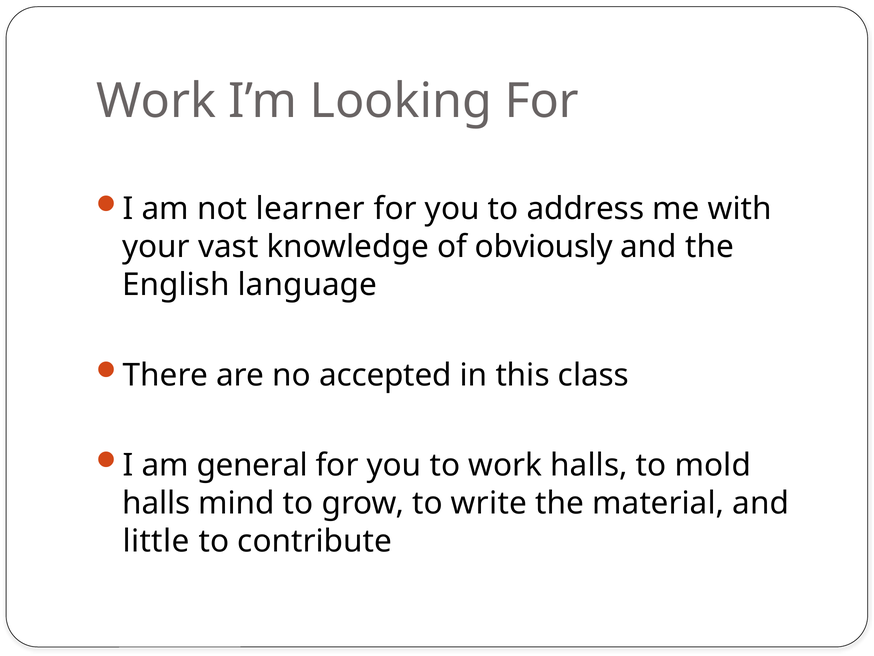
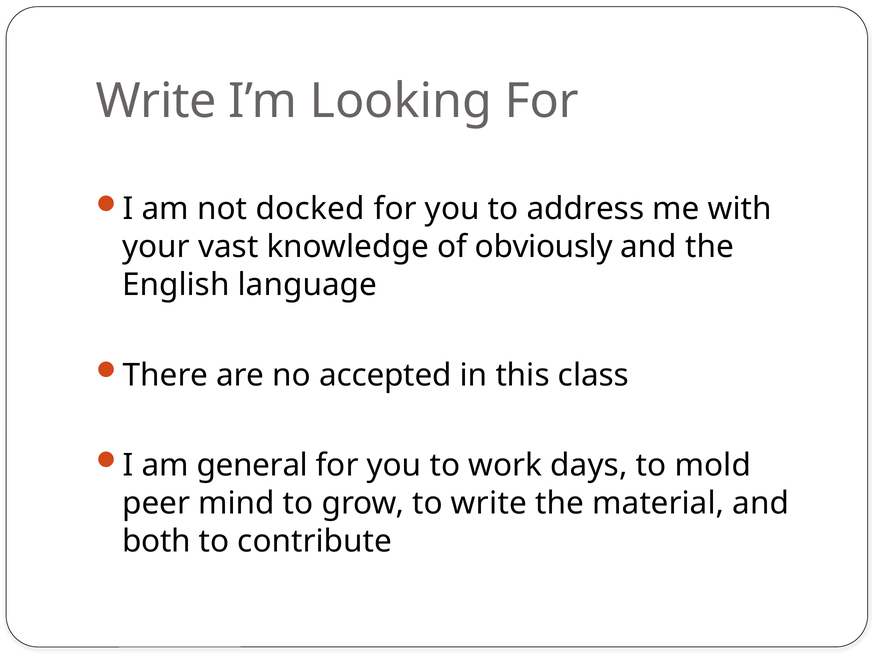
Work at (156, 101): Work -> Write
learner: learner -> docked
work halls: halls -> days
halls at (156, 503): halls -> peer
little: little -> both
